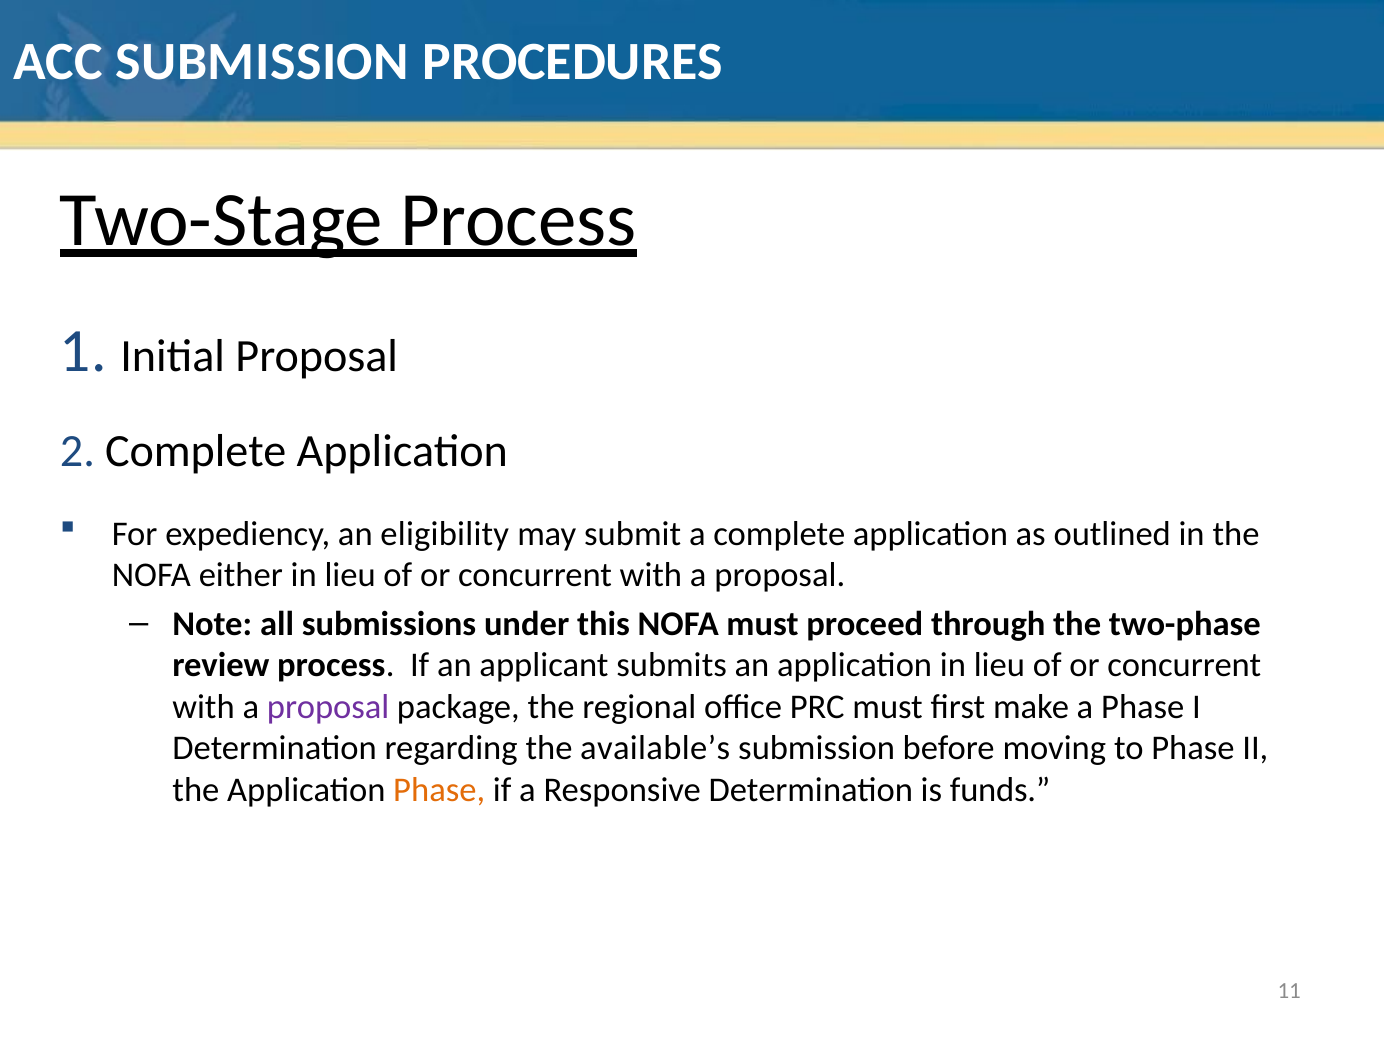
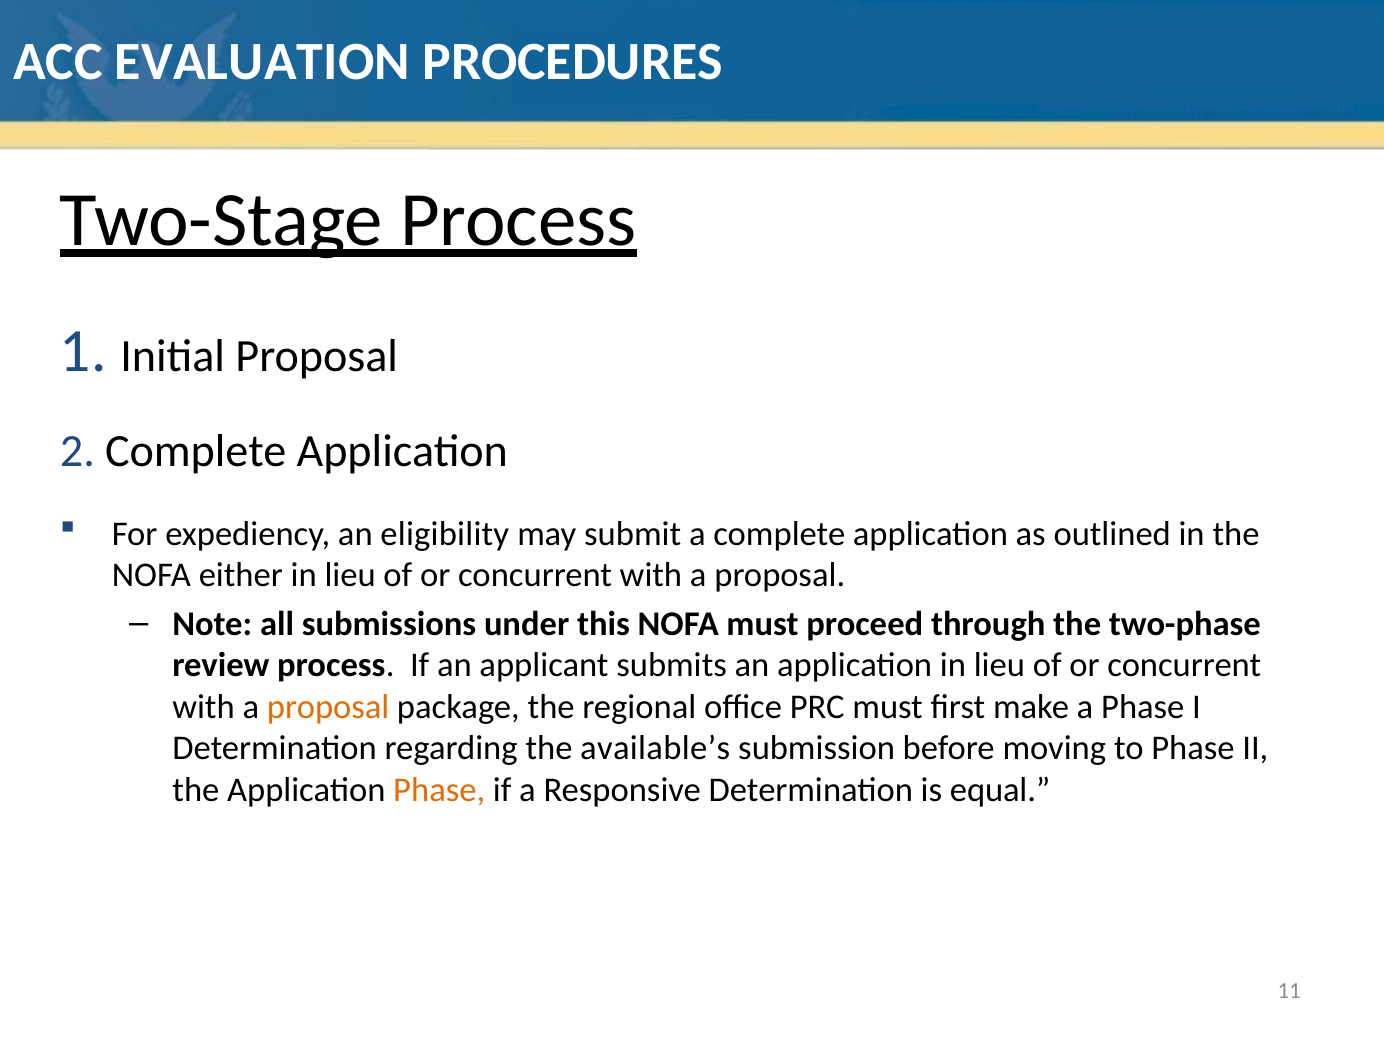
ACC SUBMISSION: SUBMISSION -> EVALUATION
proposal at (328, 707) colour: purple -> orange
funds: funds -> equal
